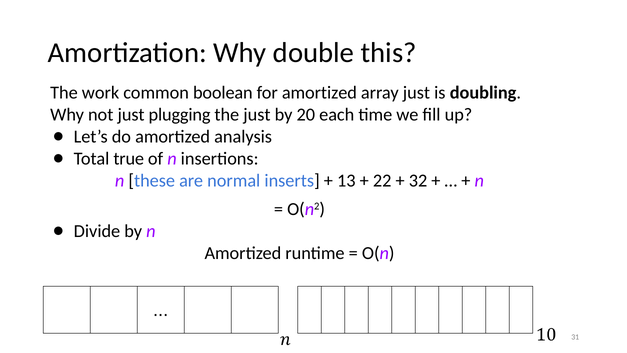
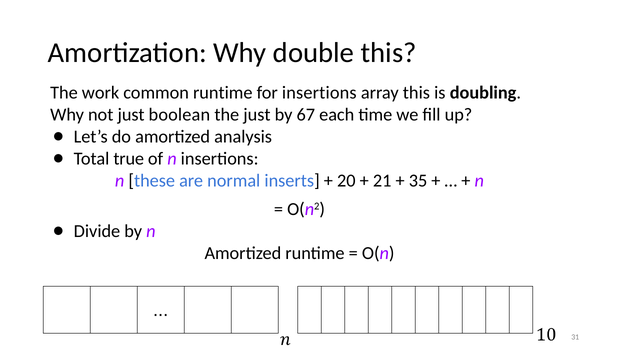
common boolean: boolean -> runtime
for amortized: amortized -> insertions
array just: just -> this
plugging: plugging -> boolean
20: 20 -> 67
13: 13 -> 20
22: 22 -> 21
32: 32 -> 35
